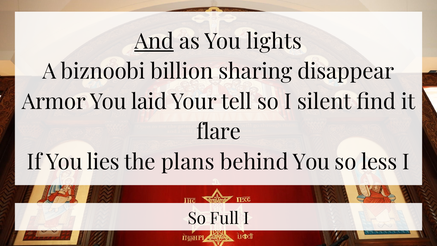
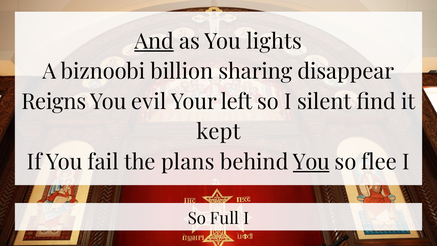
Armor: Armor -> Reigns
laid: laid -> evil
tell: tell -> left
flare: flare -> kept
lies: lies -> fail
You at (311, 162) underline: none -> present
less: less -> flee
